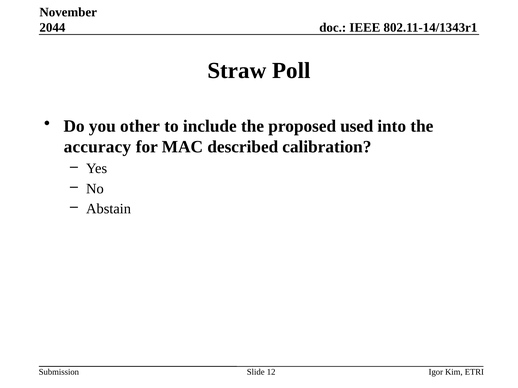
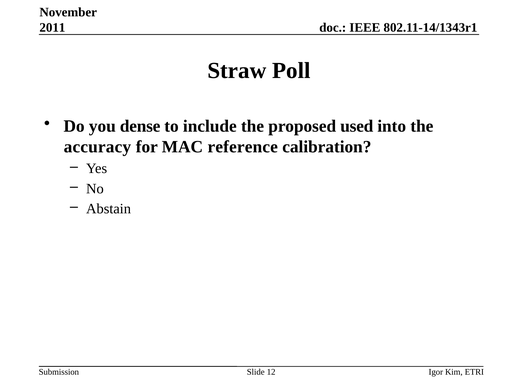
2044: 2044 -> 2011
other: other -> dense
described: described -> reference
